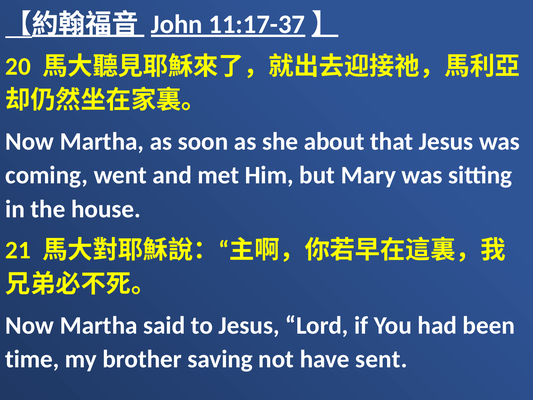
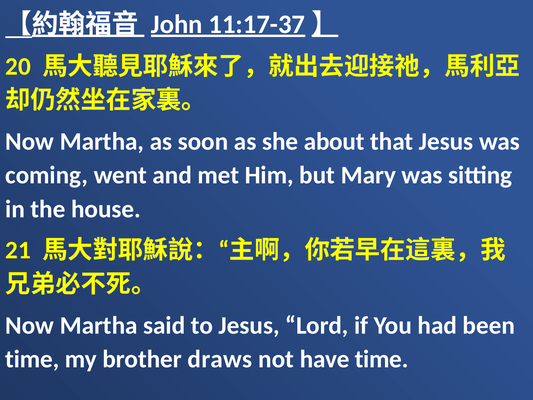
saving: saving -> draws
have sent: sent -> time
